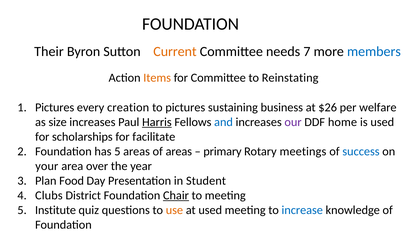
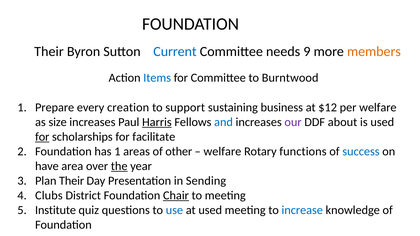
Current colour: orange -> blue
7: 7 -> 9
members colour: blue -> orange
Items colour: orange -> blue
Reinstating: Reinstating -> Burntwood
Pictures at (55, 107): Pictures -> Prepare
to pictures: pictures -> support
$26: $26 -> $12
home: home -> about
for at (42, 137) underline: none -> present
has 5: 5 -> 1
of areas: areas -> other
primary at (223, 152): primary -> welfare
meetings: meetings -> functions
your: your -> have
the underline: none -> present
Plan Food: Food -> Their
Student: Student -> Sending
use colour: orange -> blue
